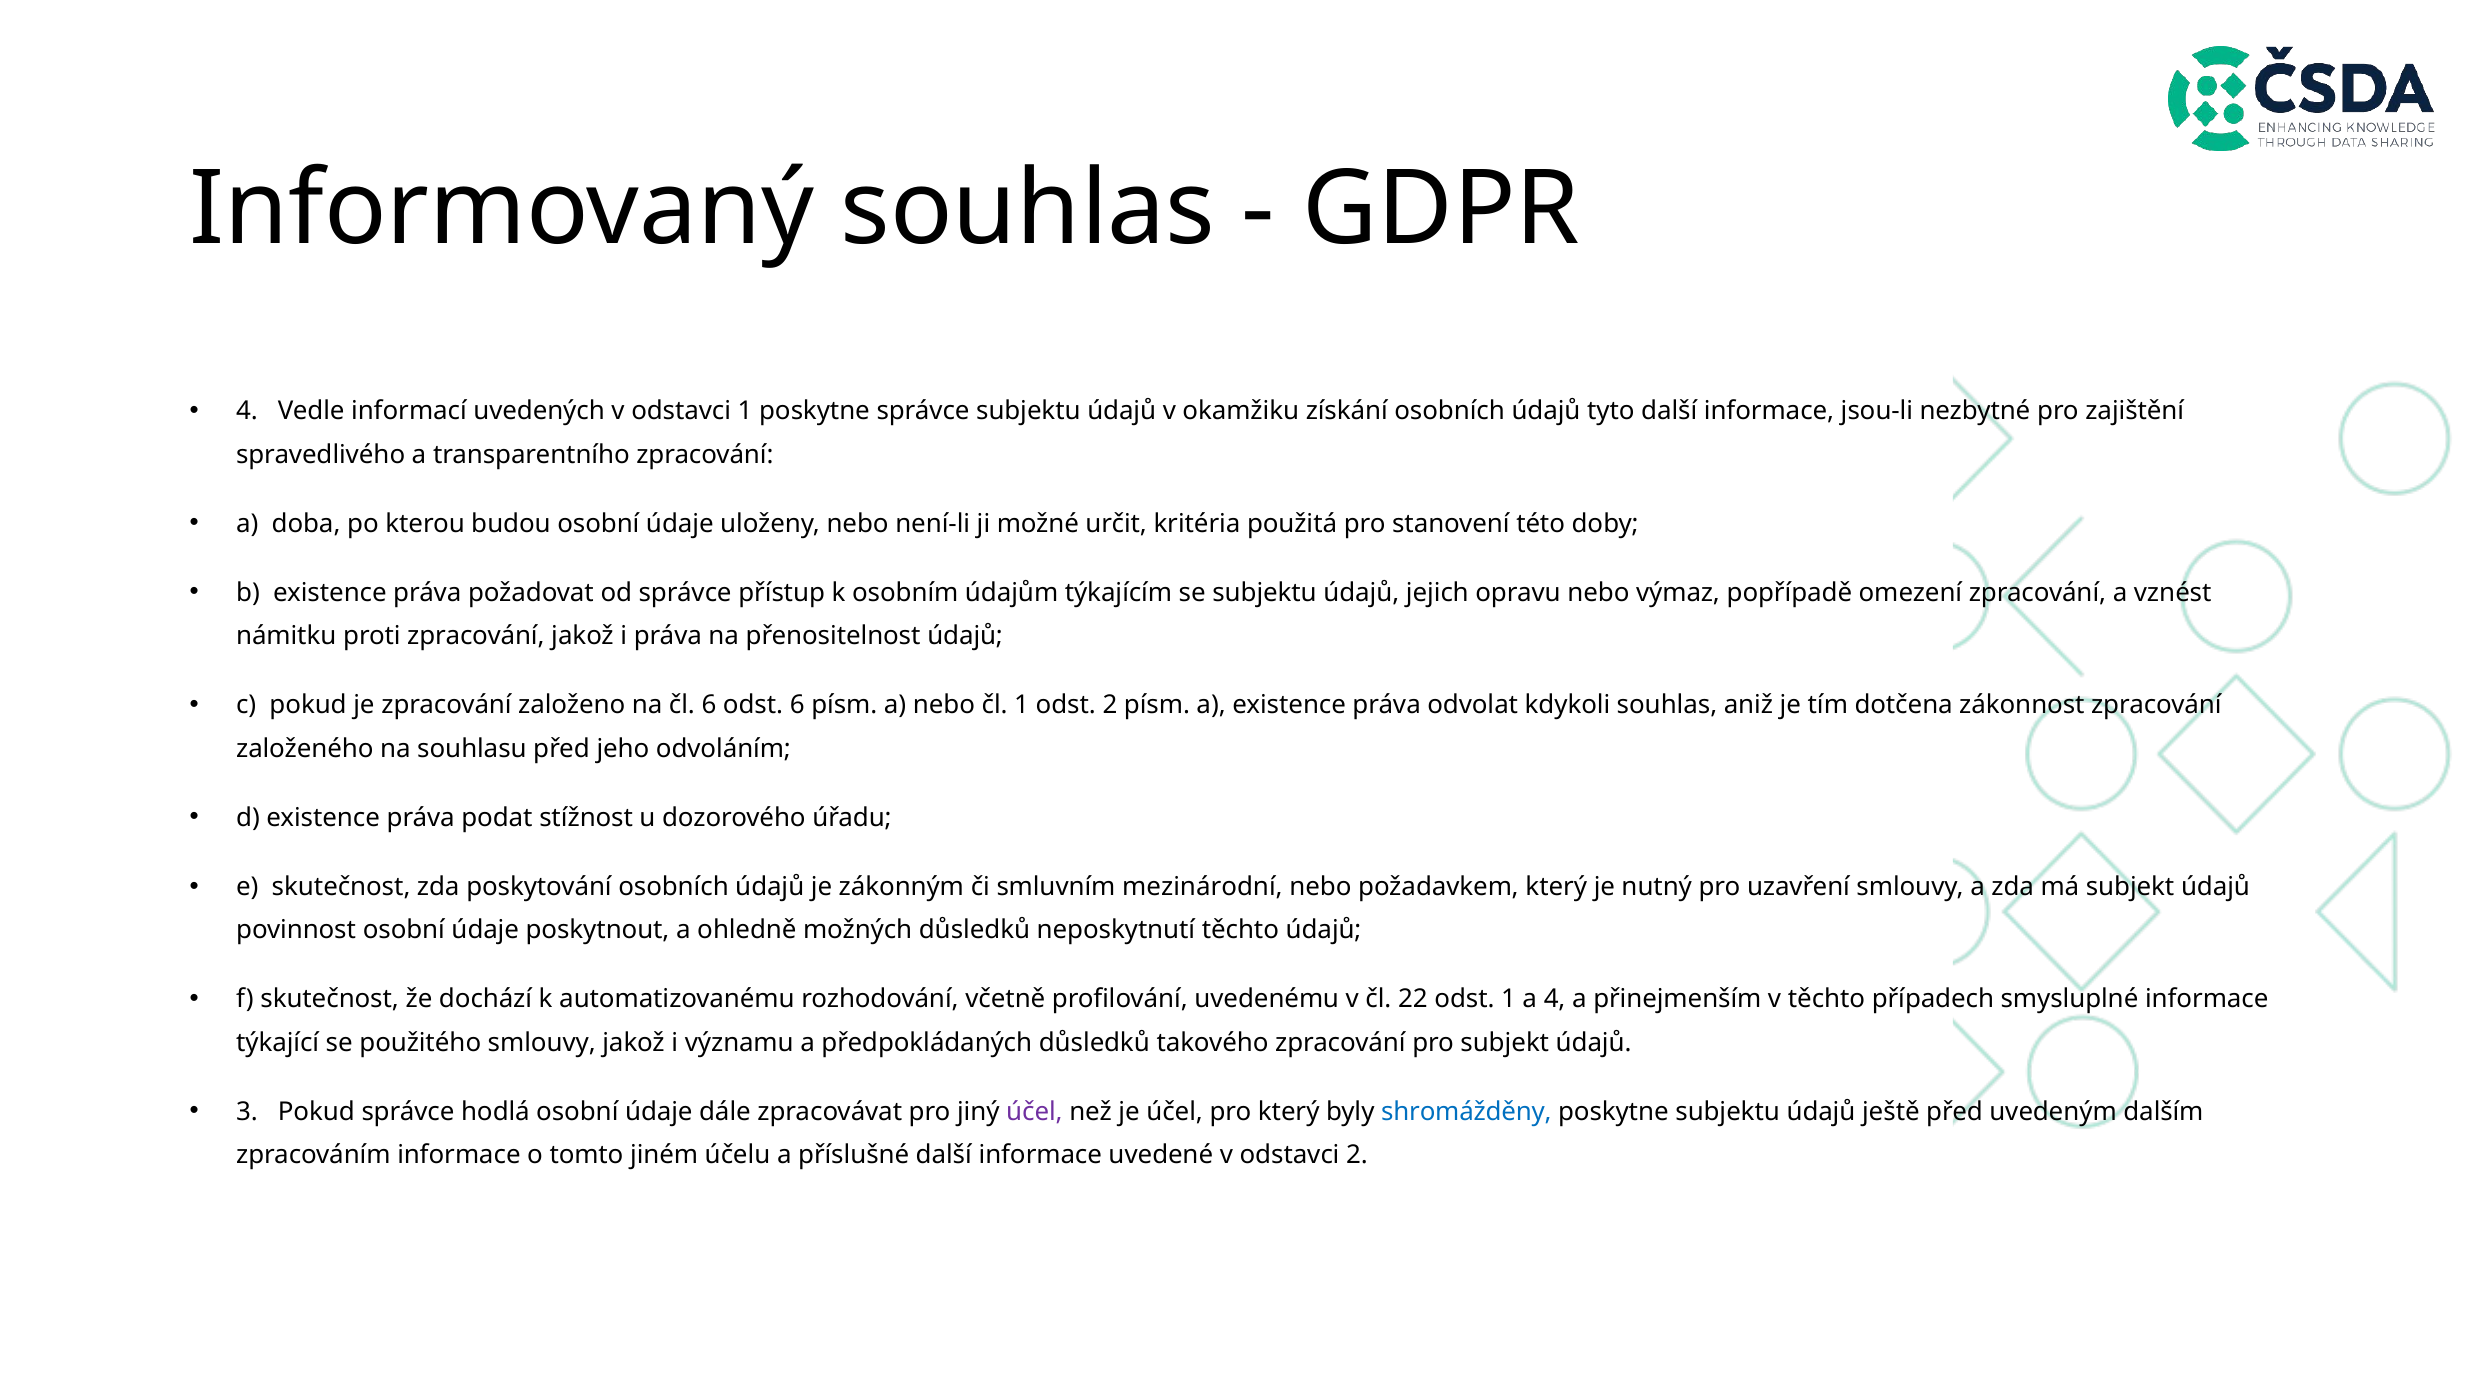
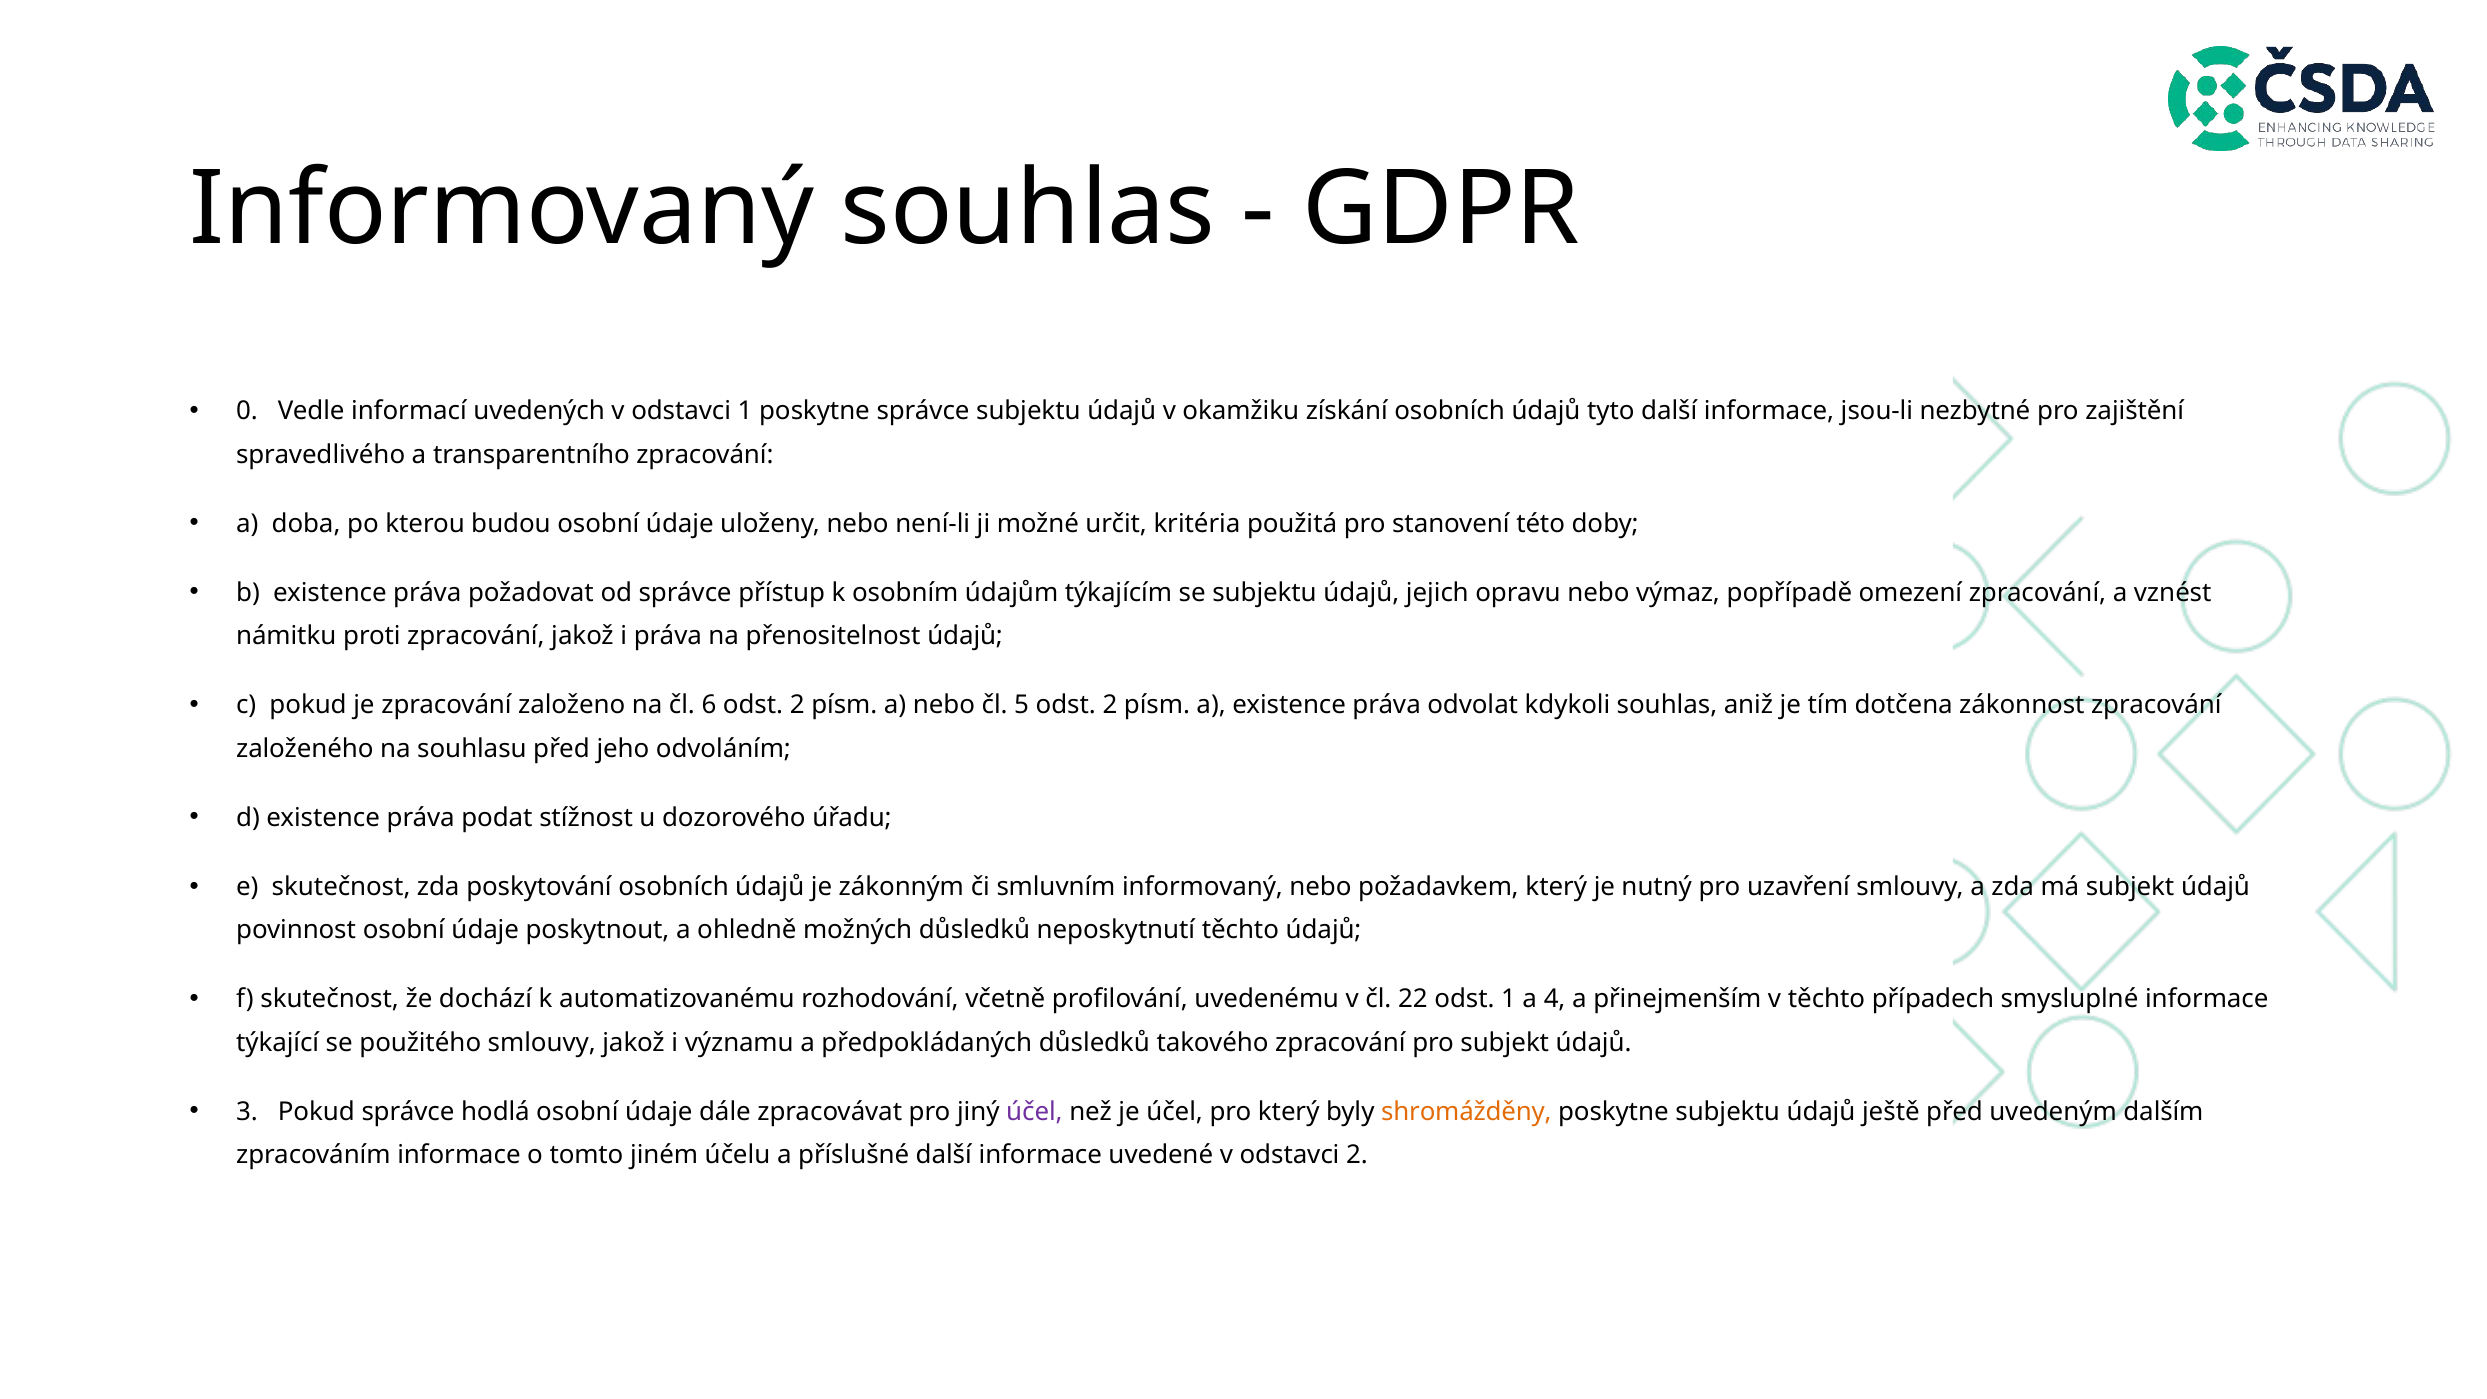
4 at (247, 411): 4 -> 0
6 odst 6: 6 -> 2
čl 1: 1 -> 5
smluvním mezinárodní: mezinárodní -> informovaný
shromážděny colour: blue -> orange
